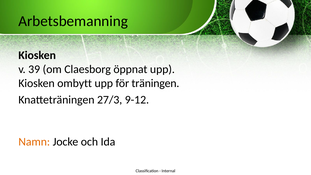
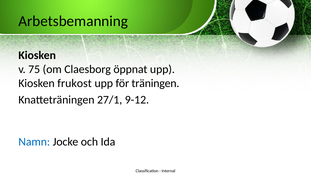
39: 39 -> 75
ombytt: ombytt -> frukost
27/3: 27/3 -> 27/1
Namn colour: orange -> blue
